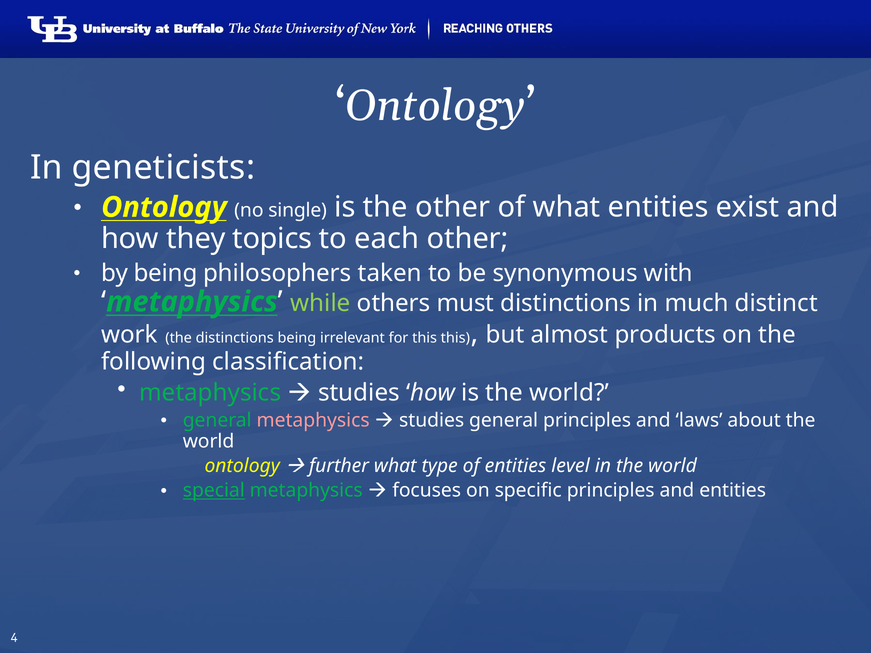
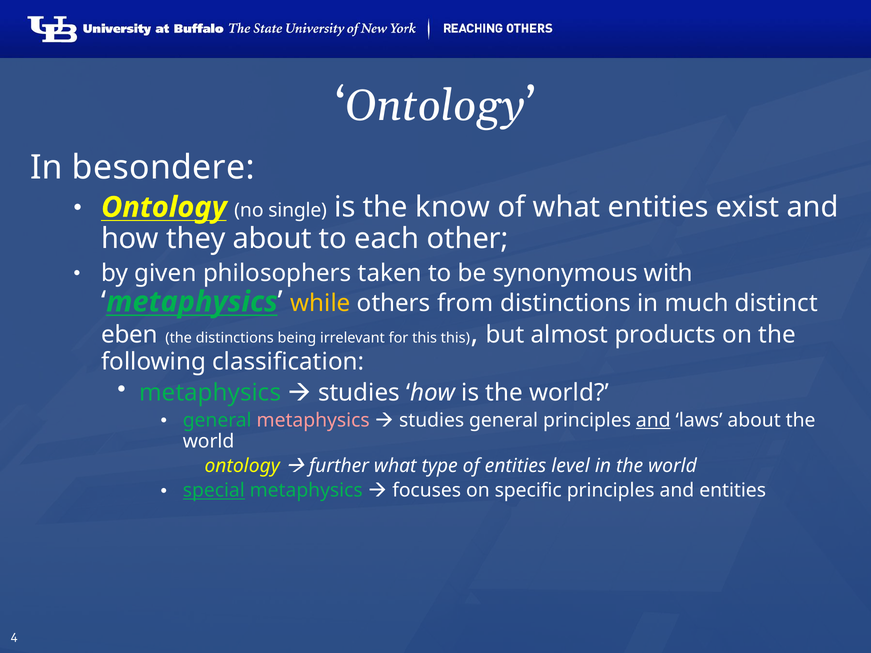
geneticists: geneticists -> besondere
the other: other -> know
they topics: topics -> about
by being: being -> given
while colour: light green -> yellow
must: must -> from
work: work -> eben
and at (653, 420) underline: none -> present
